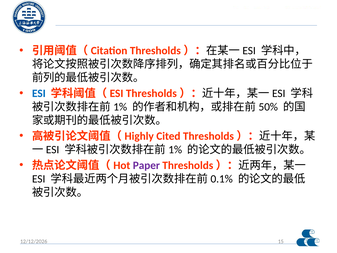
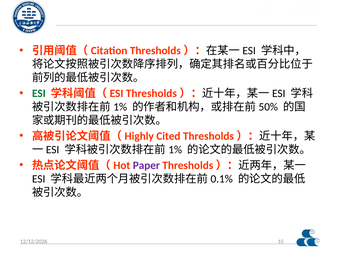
ESI at (39, 93) colour: blue -> green
